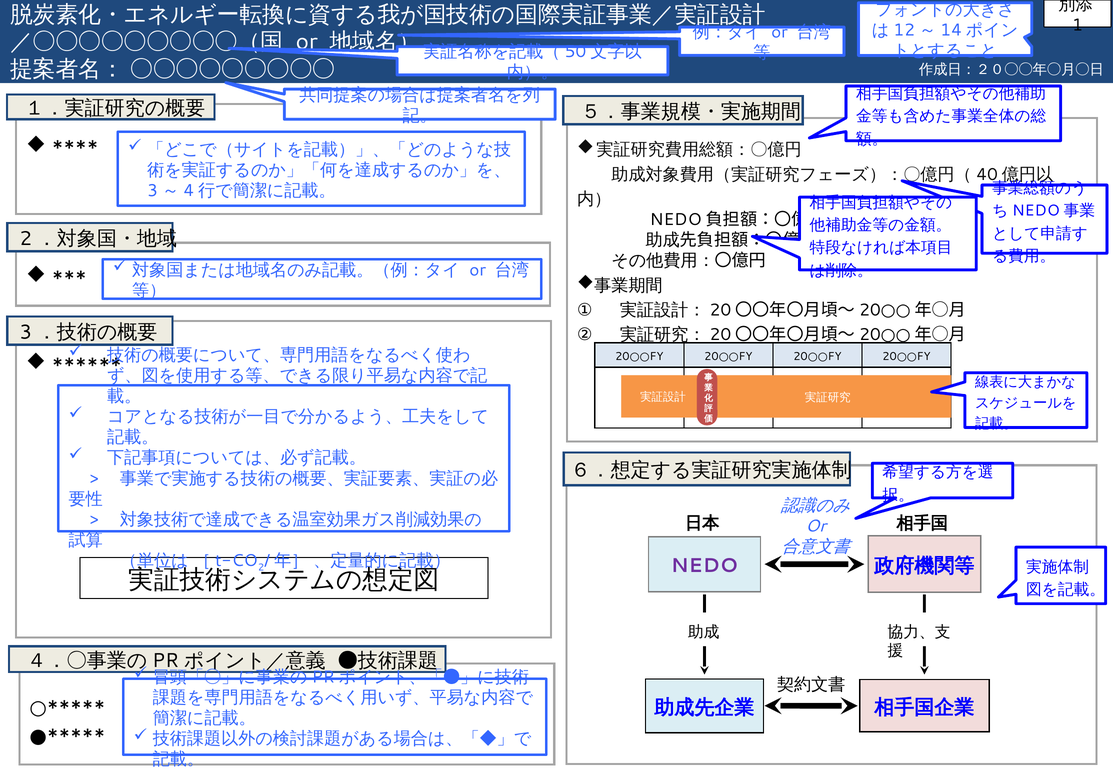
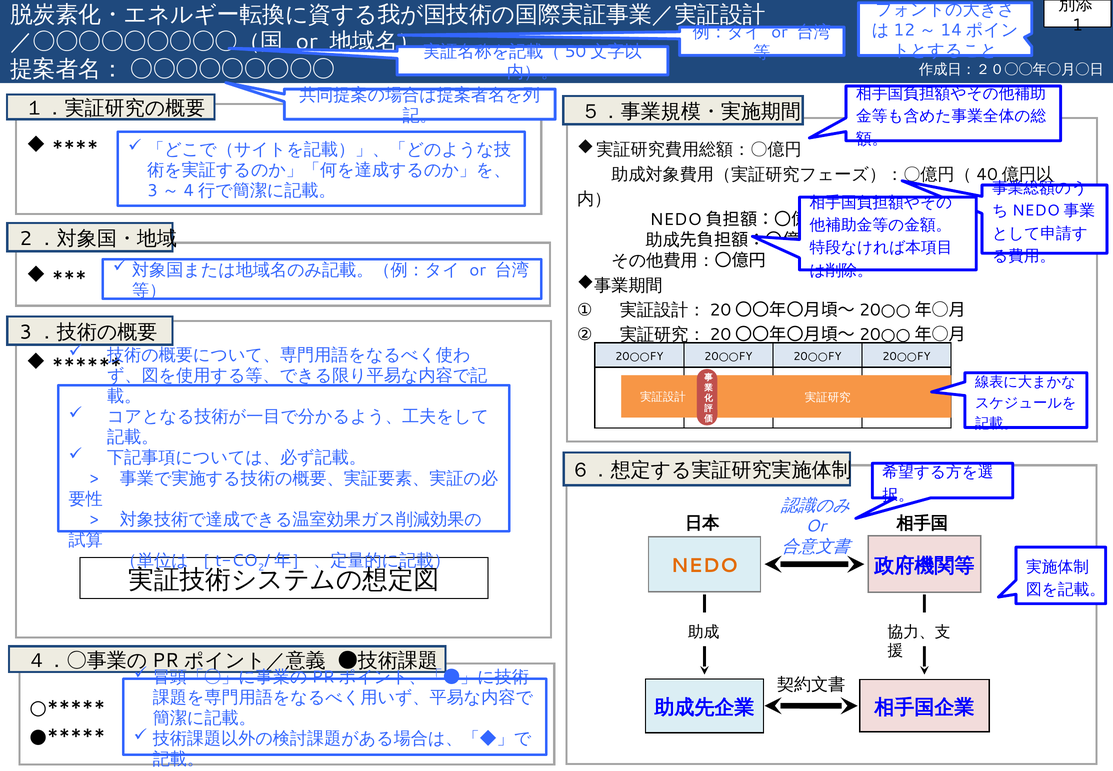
NEDO colour: purple -> orange
